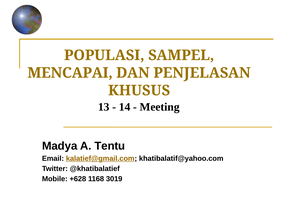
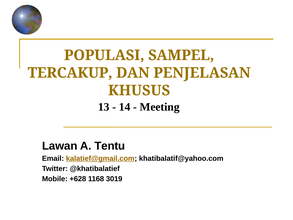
MENCAPAI: MENCAPAI -> TERCAKUP
Madya: Madya -> Lawan
